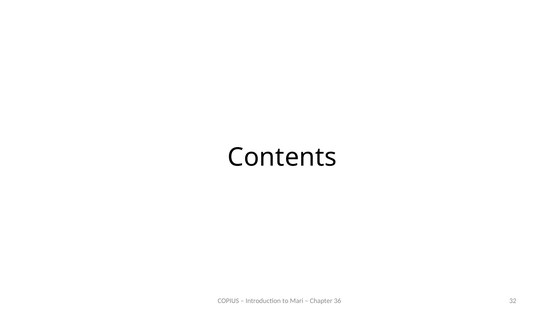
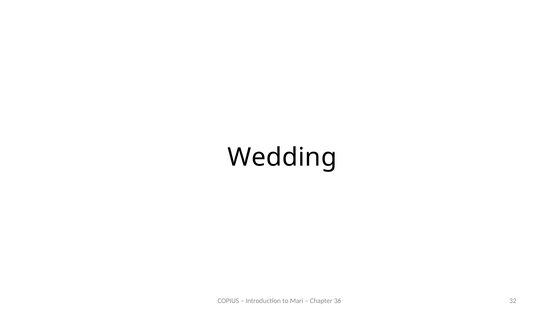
Contents: Contents -> Wedding
